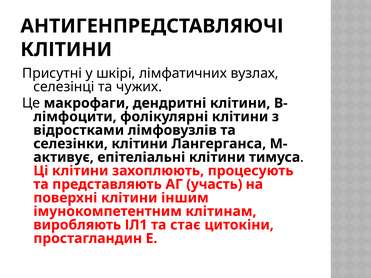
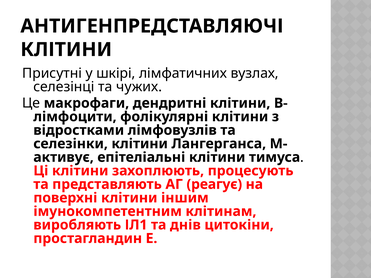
участь: участь -> реагує
стає: стає -> днів
